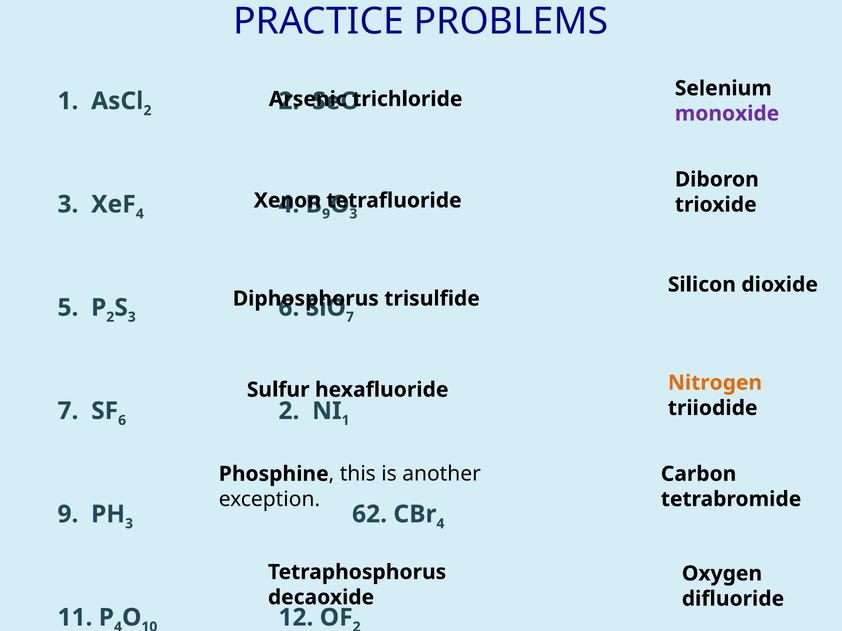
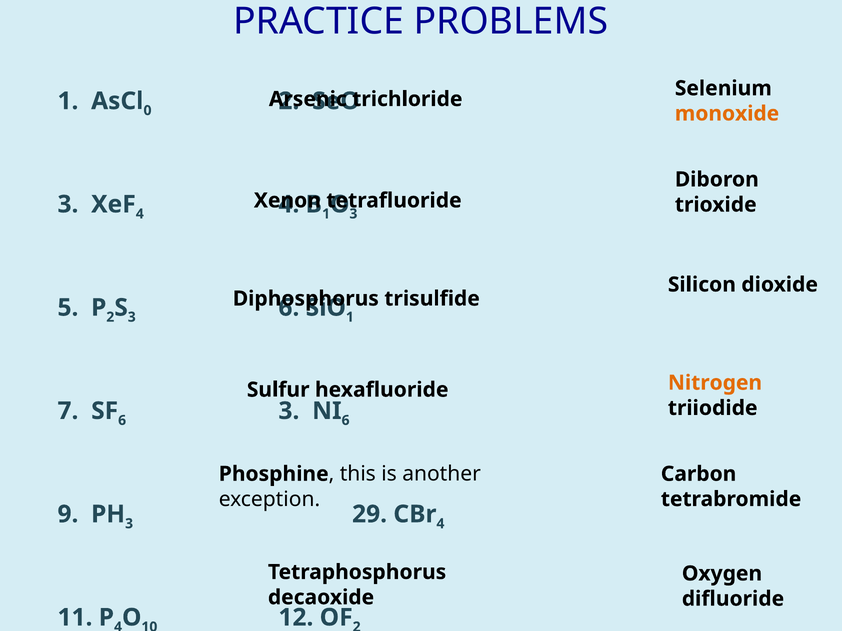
2 at (148, 111): 2 -> 0
monoxide colour: purple -> orange
9 at (326, 214): 9 -> 1
7 at (350, 317): 7 -> 1
6 2: 2 -> 3
1 at (346, 421): 1 -> 6
62: 62 -> 29
